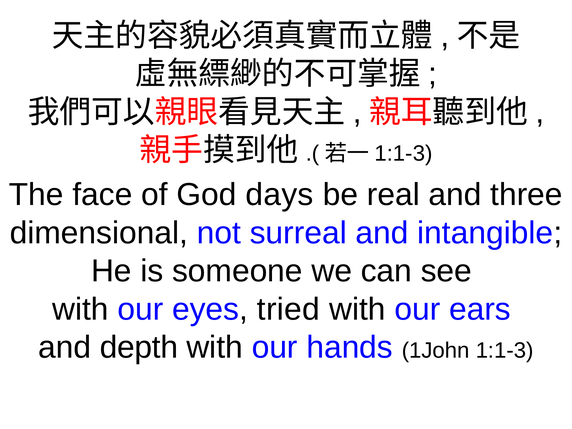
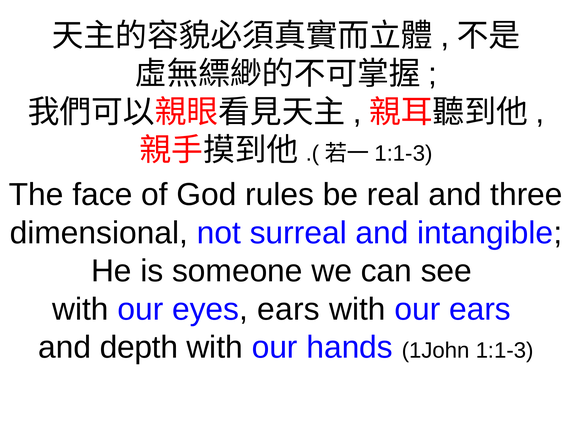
days: days -> rules
eyes tried: tried -> ears
